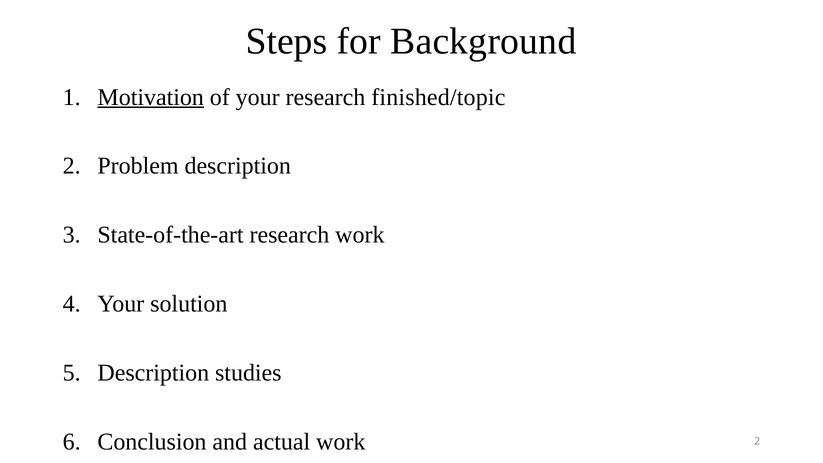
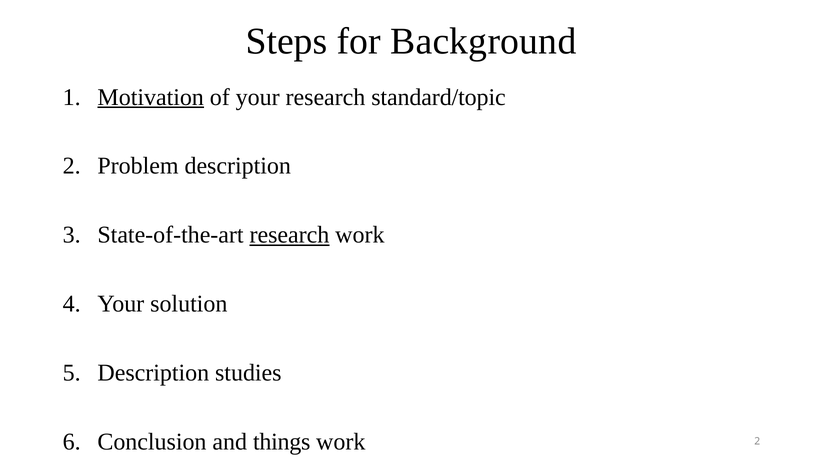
finished/topic: finished/topic -> standard/topic
research at (289, 235) underline: none -> present
actual: actual -> things
